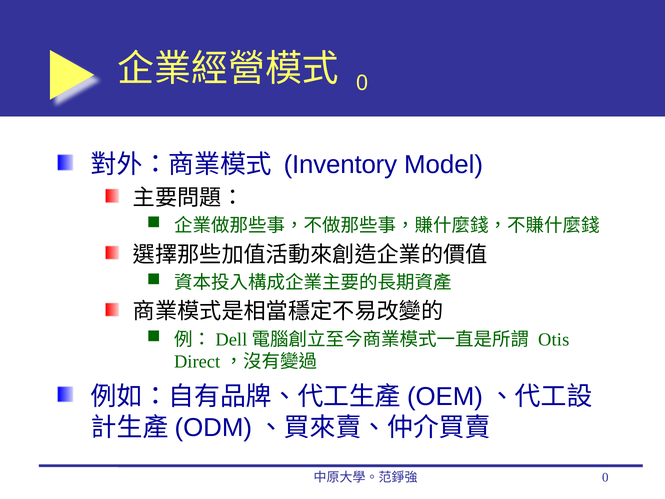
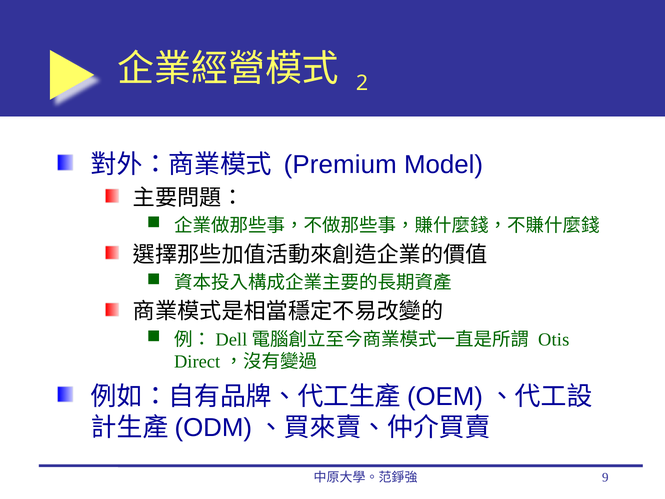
0 at (362, 83): 0 -> 2
Inventory: Inventory -> Premium
0 at (605, 477): 0 -> 9
